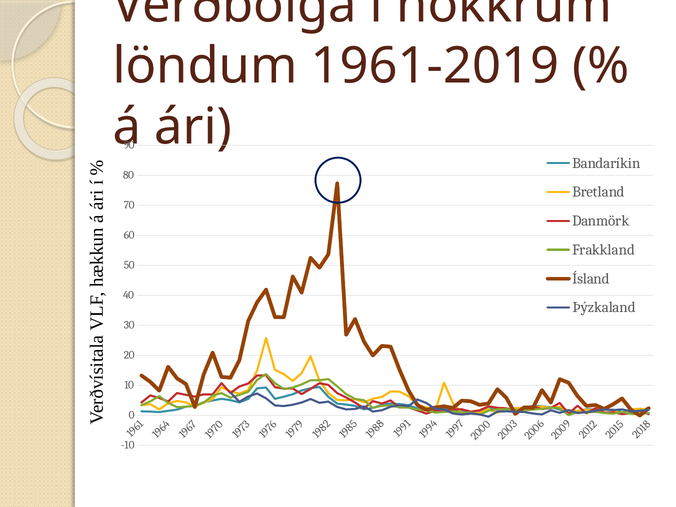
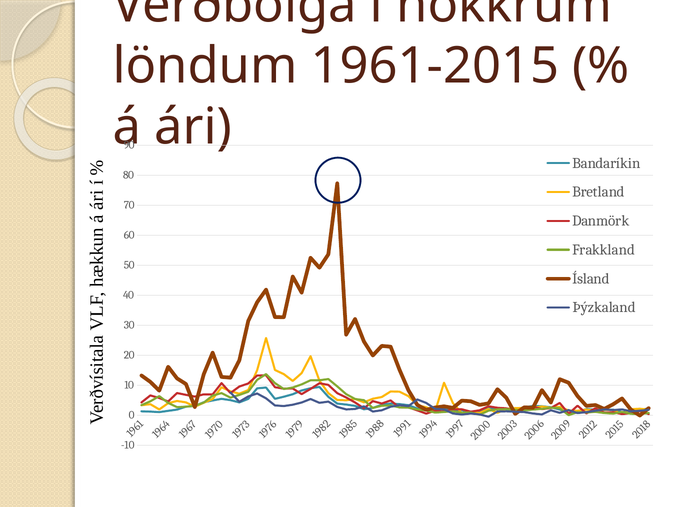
1961-2019: 1961-2019 -> 1961-2015
